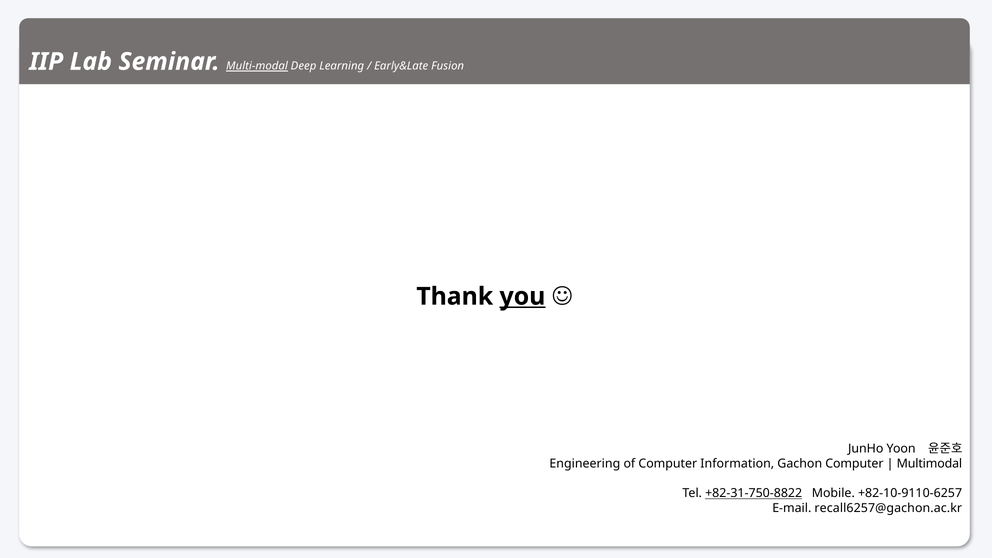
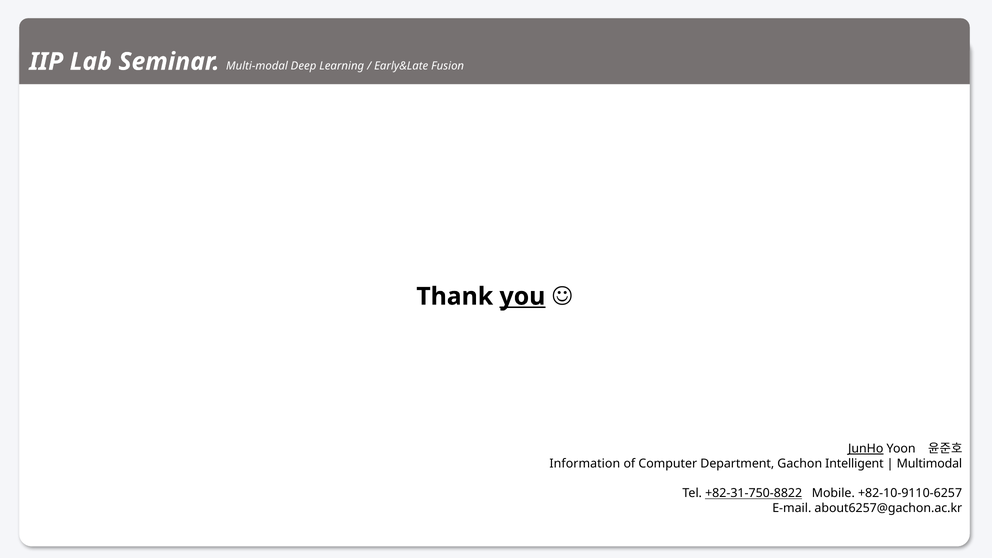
Multi-modal underline: present -> none
JunHo underline: none -> present
Engineering: Engineering -> Information
Information: Information -> Department
Gachon Computer: Computer -> Intelligent
recall6257@gachon.ac.kr: recall6257@gachon.ac.kr -> about6257@gachon.ac.kr
